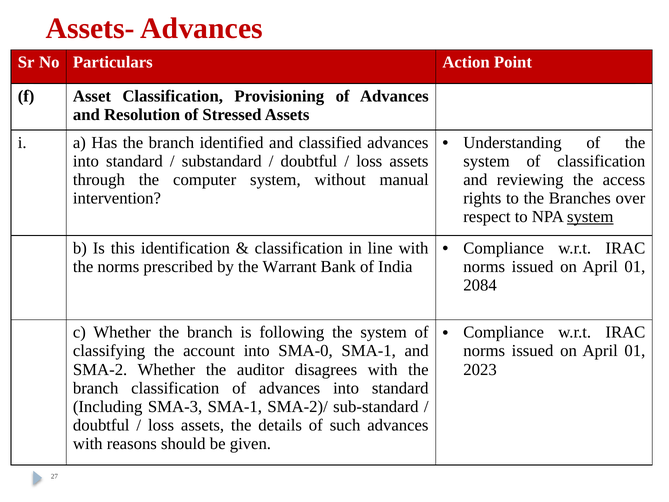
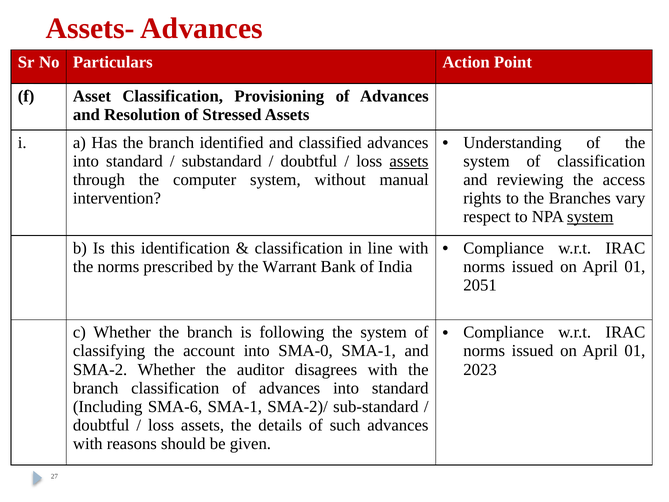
assets at (409, 161) underline: none -> present
over: over -> vary
2084: 2084 -> 2051
SMA-3: SMA-3 -> SMA-6
